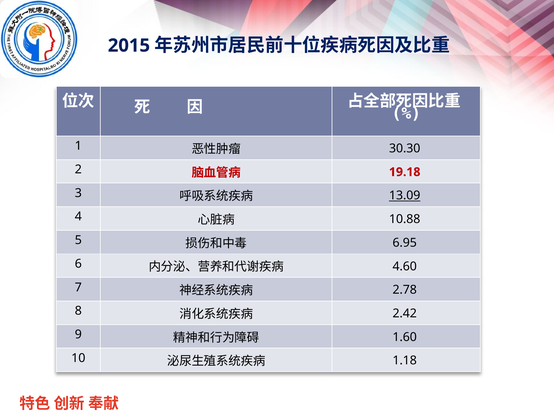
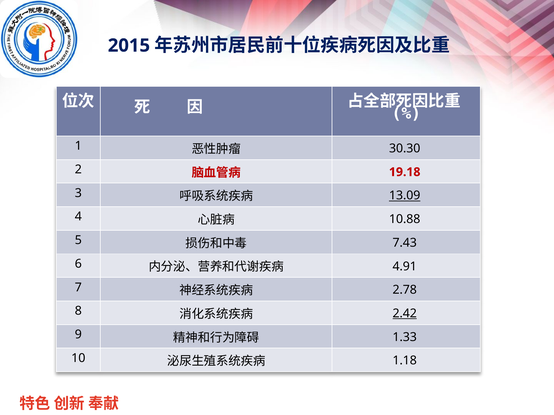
6.95: 6.95 -> 7.43
4.60: 4.60 -> 4.91
2.42 underline: none -> present
1.60: 1.60 -> 1.33
